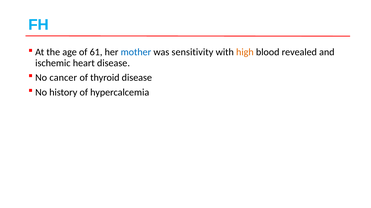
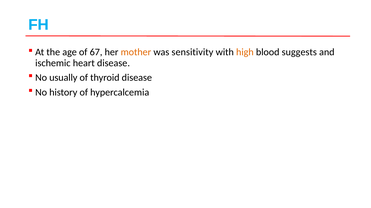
61: 61 -> 67
mother colour: blue -> orange
revealed: revealed -> suggests
cancer: cancer -> usually
